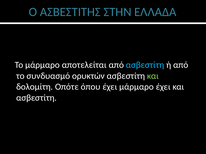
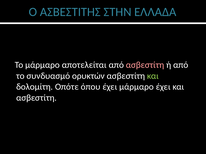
ασβεστίτη at (145, 65) colour: light blue -> pink
